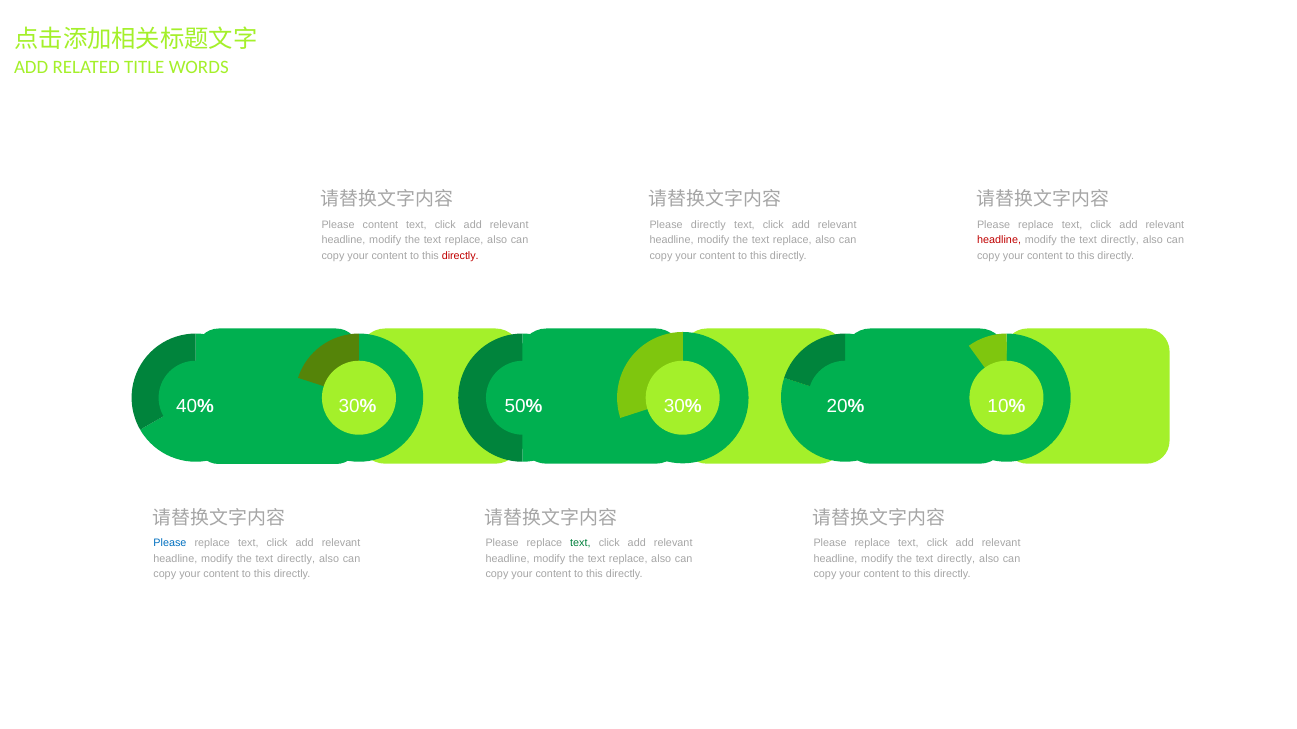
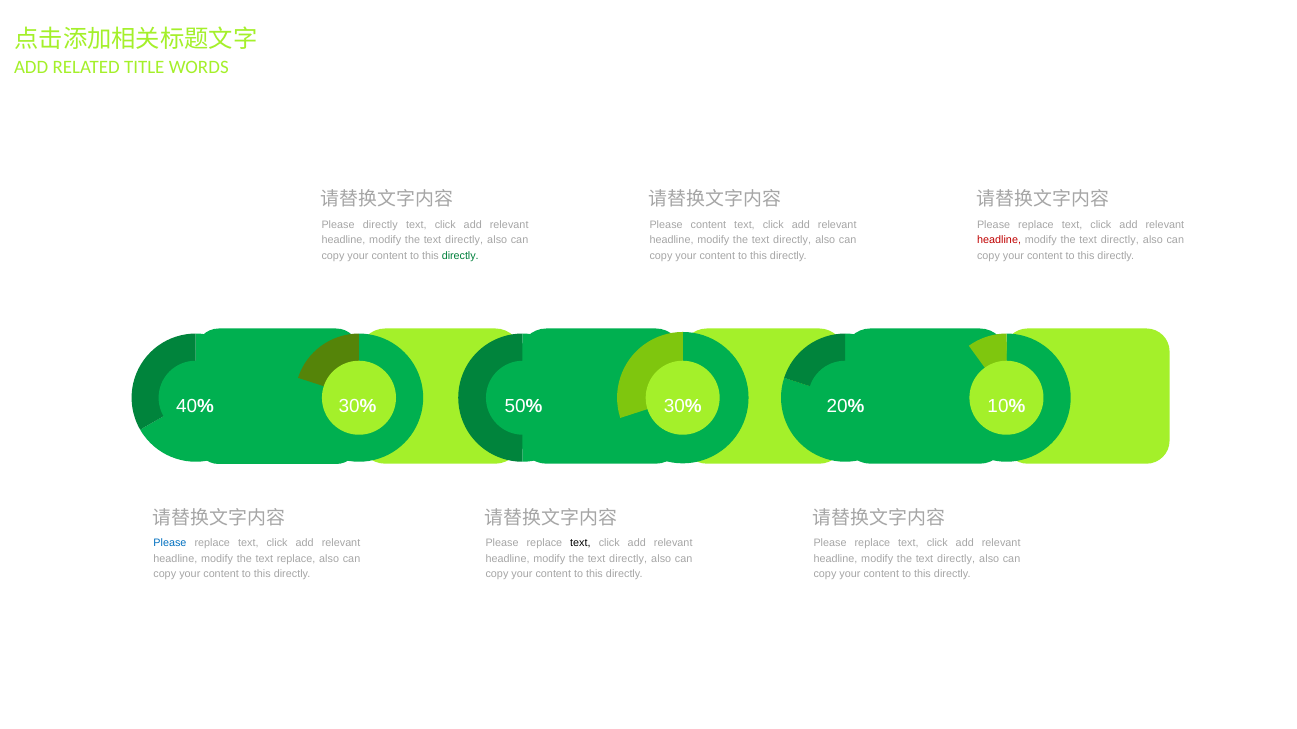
Please content: content -> directly
Please directly: directly -> content
replace at (464, 240): replace -> directly
replace at (792, 240): replace -> directly
directly at (460, 256) colour: red -> green
text at (580, 544) colour: green -> black
directly at (296, 559): directly -> replace
replace at (628, 559): replace -> directly
